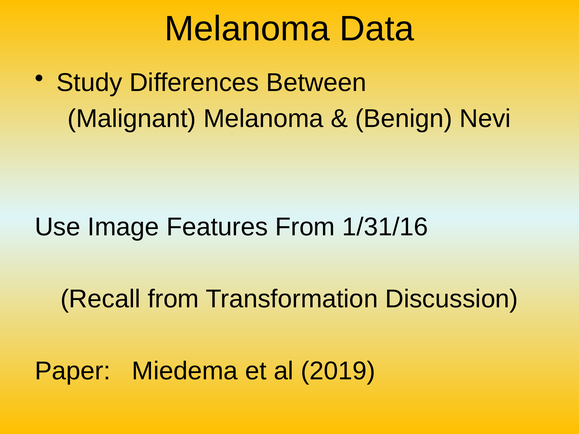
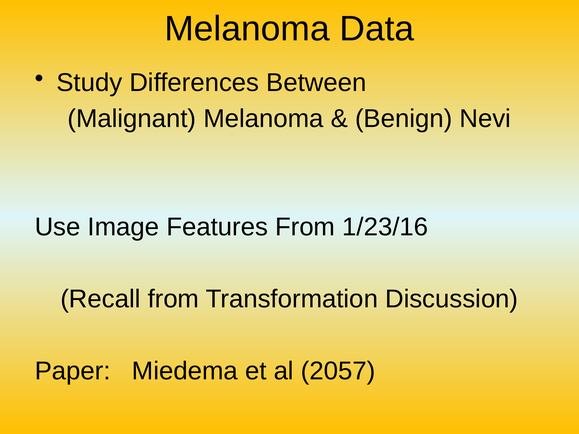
1/31/16: 1/31/16 -> 1/23/16
2019: 2019 -> 2057
